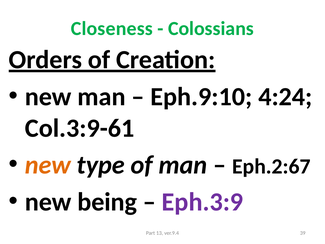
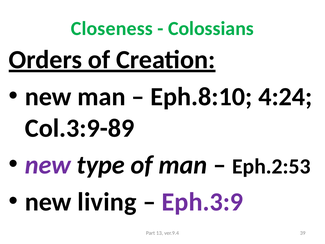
Eph.9:10: Eph.9:10 -> Eph.8:10
Col.3:9-61: Col.3:9-61 -> Col.3:9-89
new at (48, 165) colour: orange -> purple
Eph.2:67: Eph.2:67 -> Eph.2:53
being: being -> living
